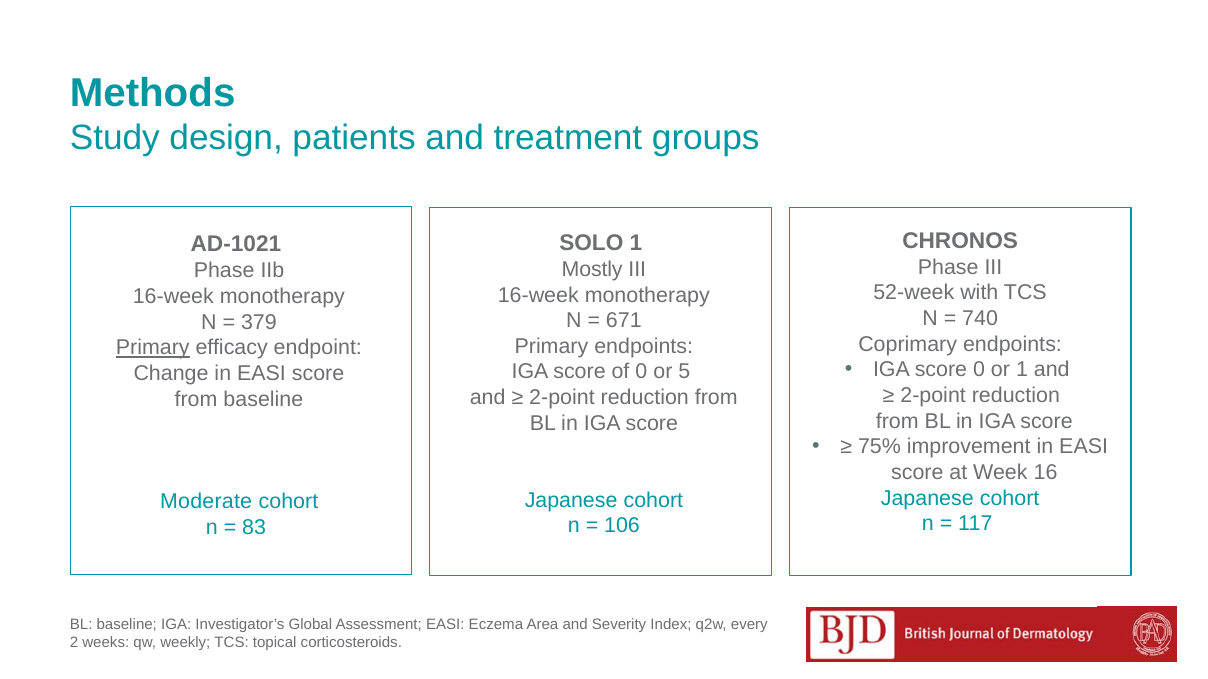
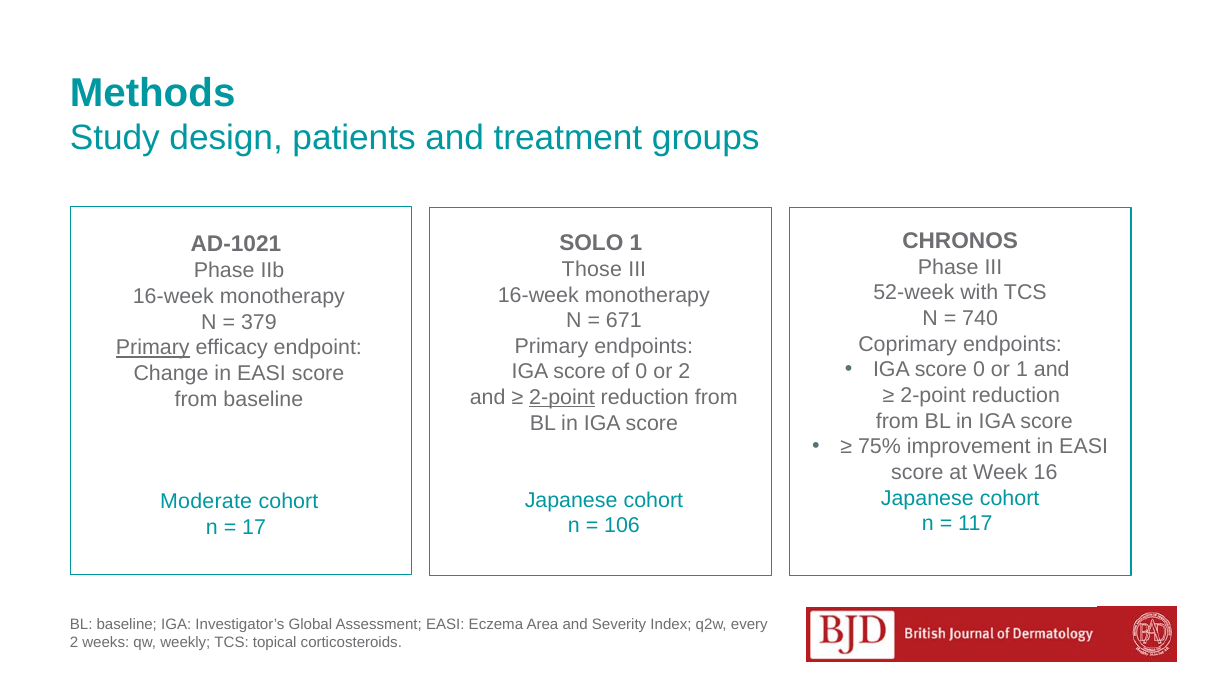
Mostly: Mostly -> Those
or 5: 5 -> 2
2-point at (562, 398) underline: none -> present
83: 83 -> 17
